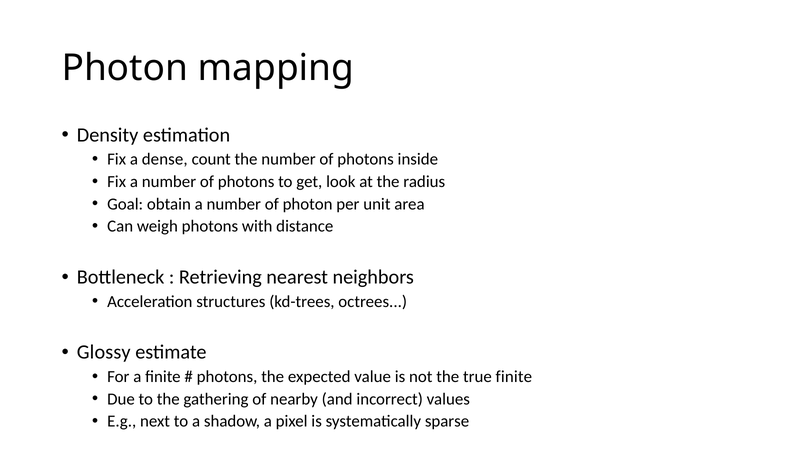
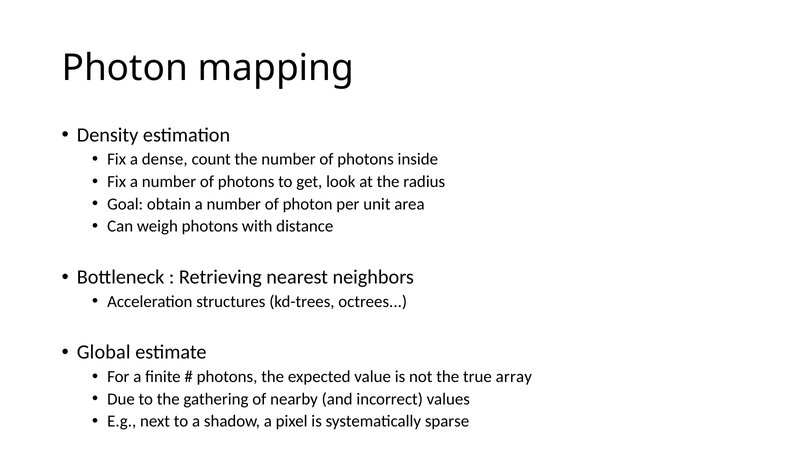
Glossy: Glossy -> Global
true finite: finite -> array
